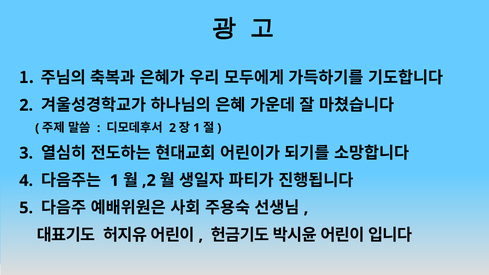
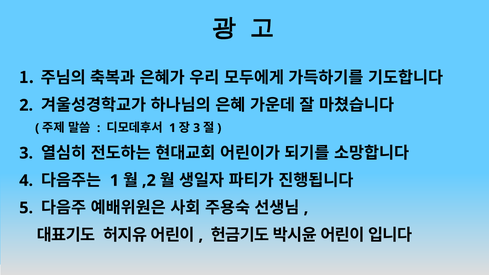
2 at (173, 128): 2 -> 1
1 at (197, 128): 1 -> 3
